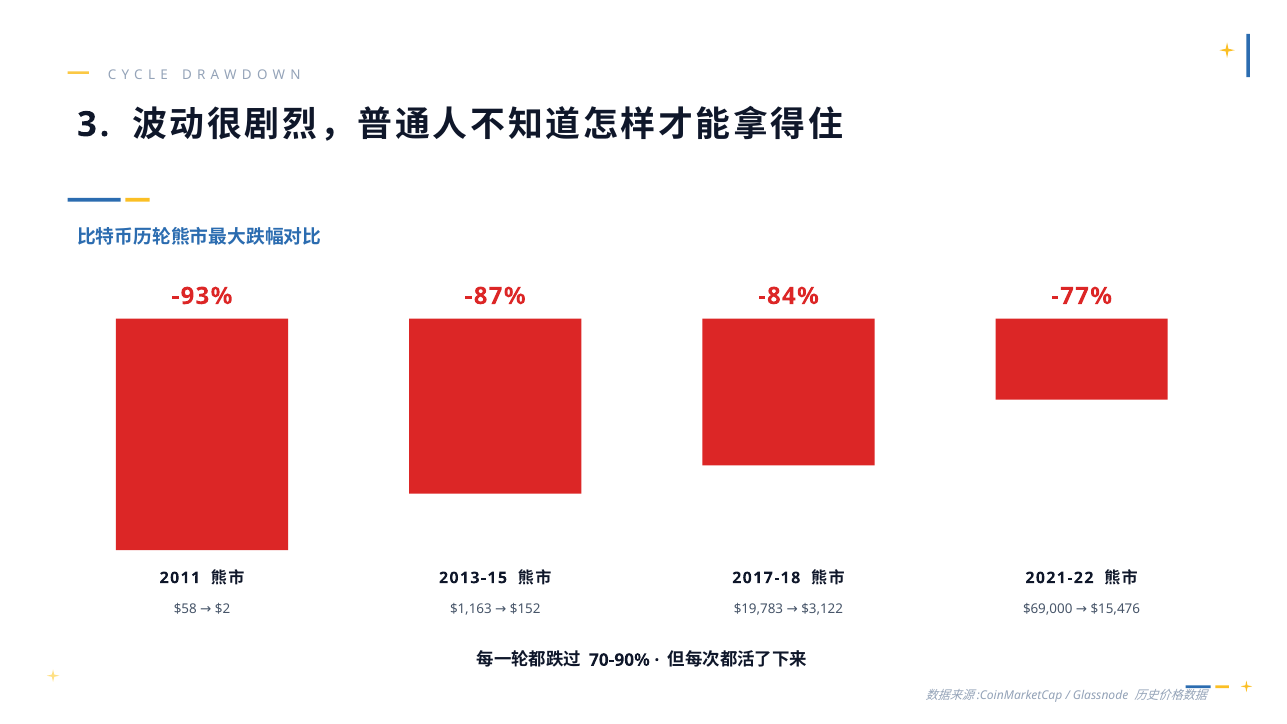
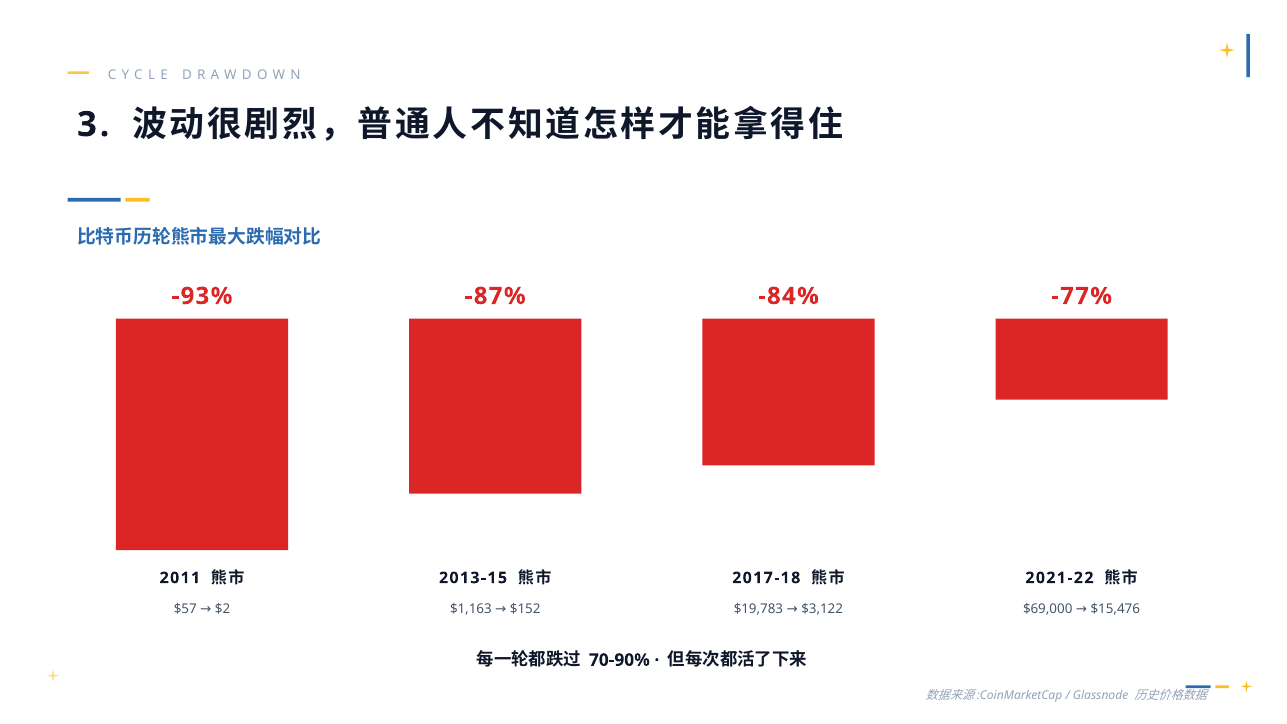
$58: $58 -> $57
